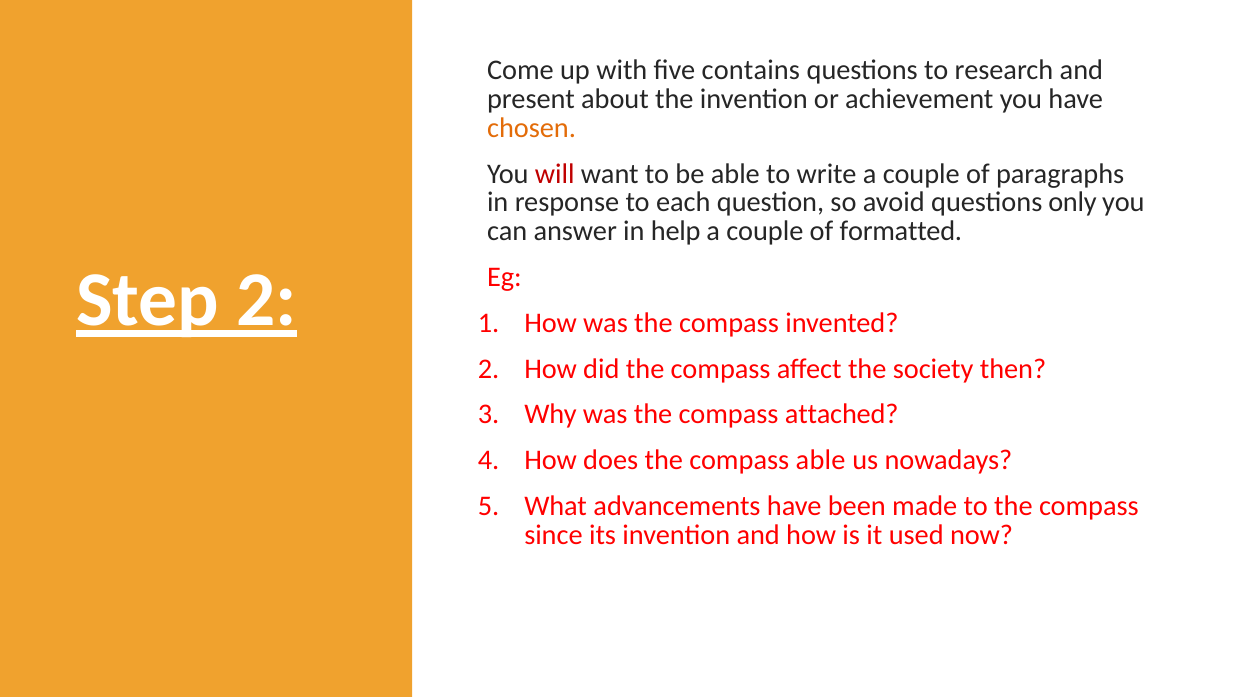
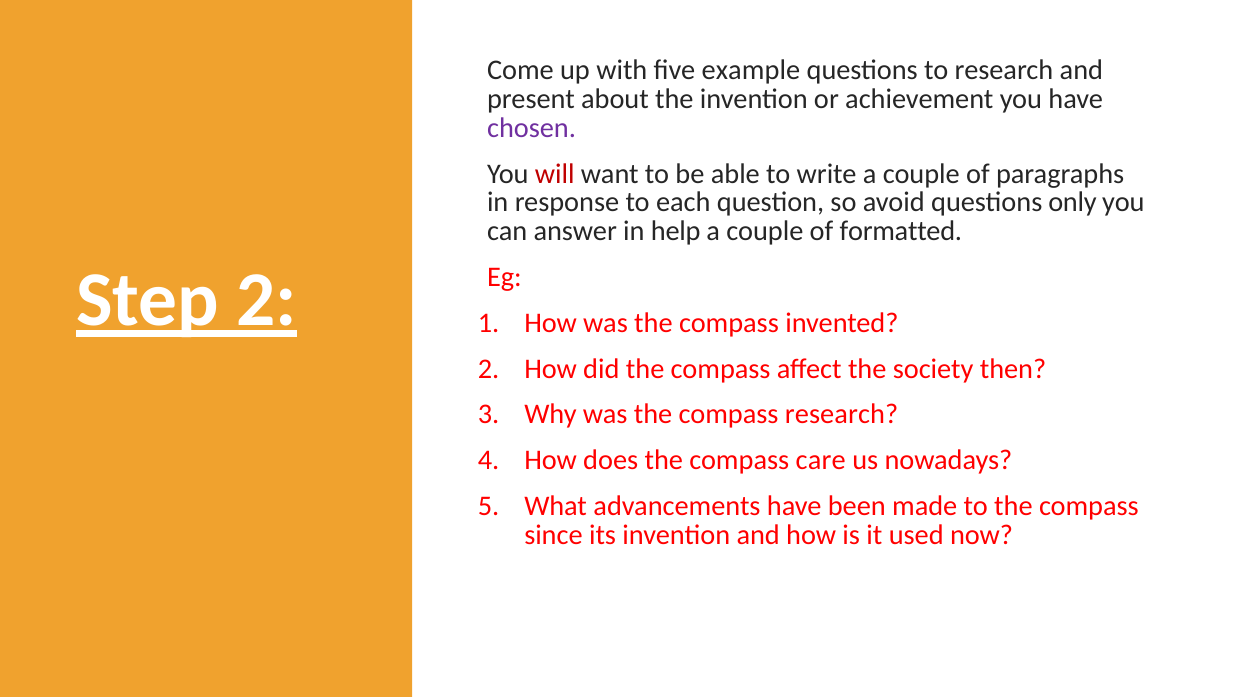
contains: contains -> example
chosen colour: orange -> purple
compass attached: attached -> research
compass able: able -> care
